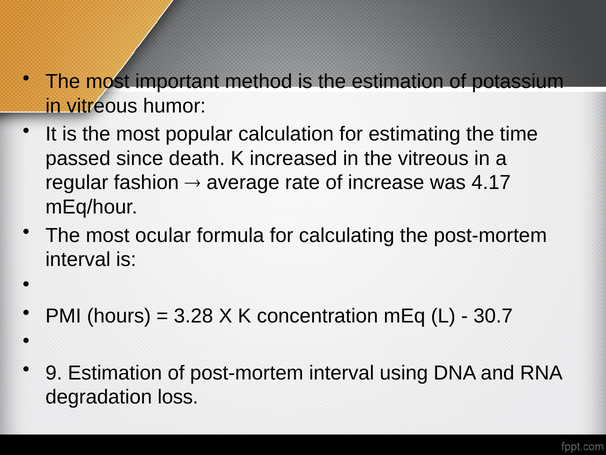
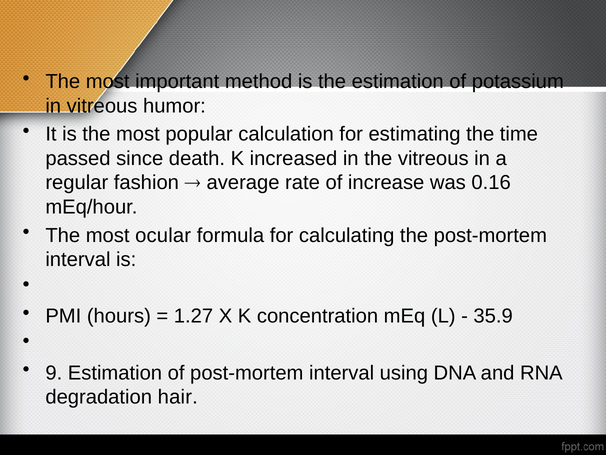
4.17: 4.17 -> 0.16
3.28: 3.28 -> 1.27
30.7: 30.7 -> 35.9
loss: loss -> hair
